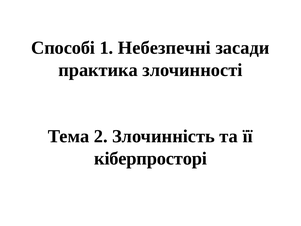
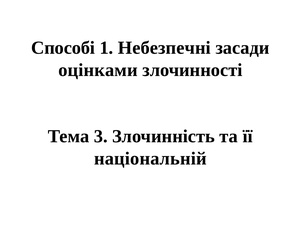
практика: практика -> оцінками
2: 2 -> 3
кіберпросторі: кіберпросторі -> національній
